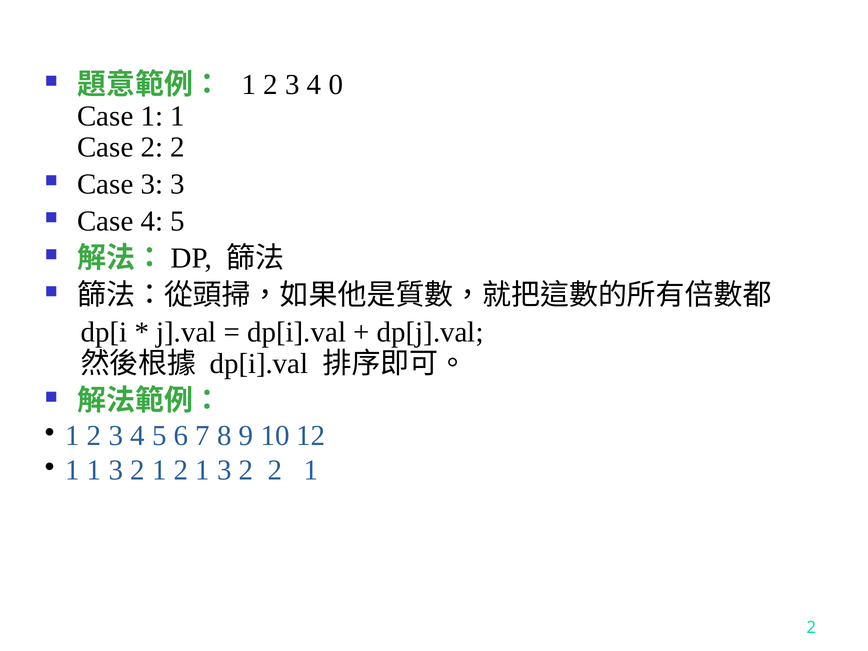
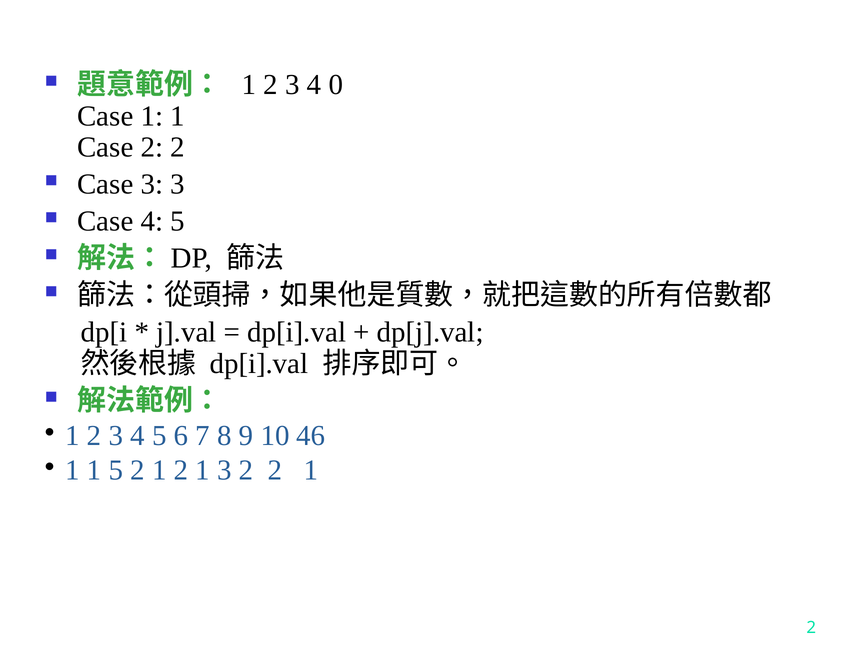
12: 12 -> 46
1 1 3: 3 -> 5
